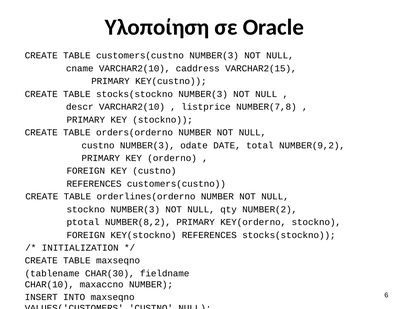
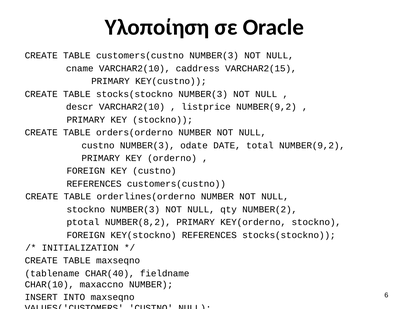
listprice NUMBER(7,8: NUMBER(7,8 -> NUMBER(9,2
CHAR(30: CHAR(30 -> CHAR(40
